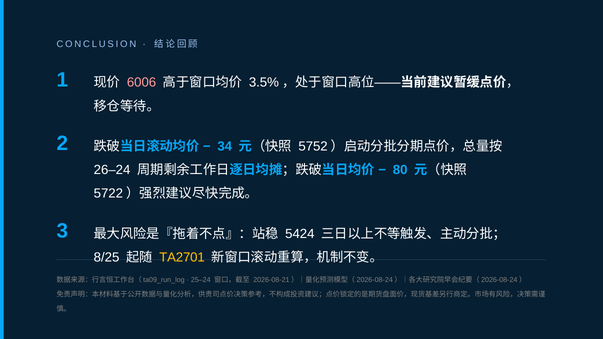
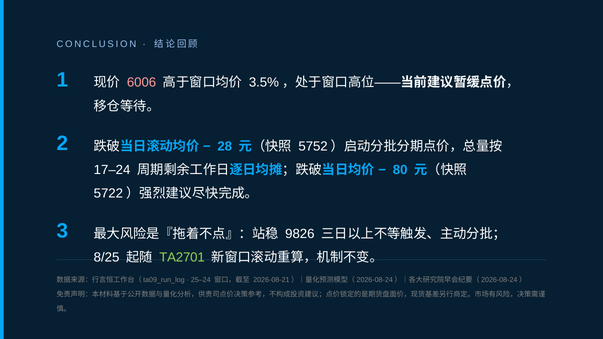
34: 34 -> 28
26–24: 26–24 -> 17–24
5424: 5424 -> 9826
TA2701 colour: yellow -> light green
